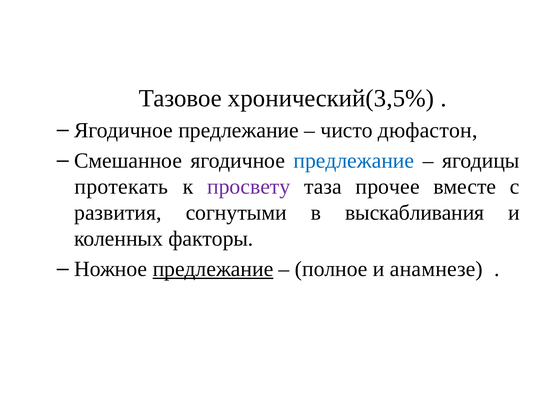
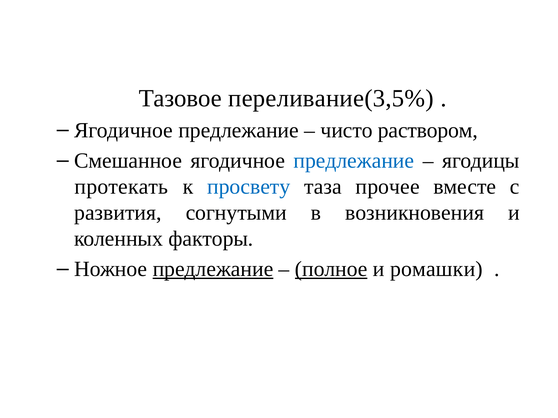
хронический(3,5%: хронический(3,5% -> переливание(3,5%
дюфастон: дюфастон -> раствором
просвету colour: purple -> blue
выскабливания: выскабливания -> возникновения
полное underline: none -> present
анамнезе: анамнезе -> ромашки
